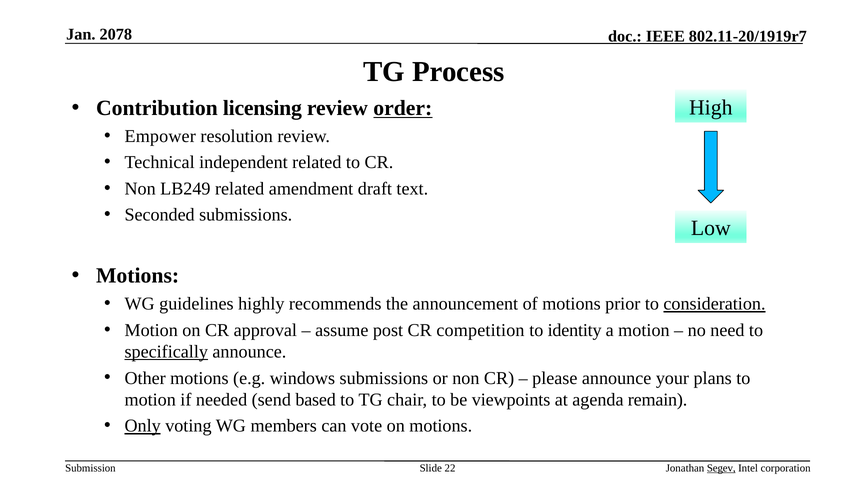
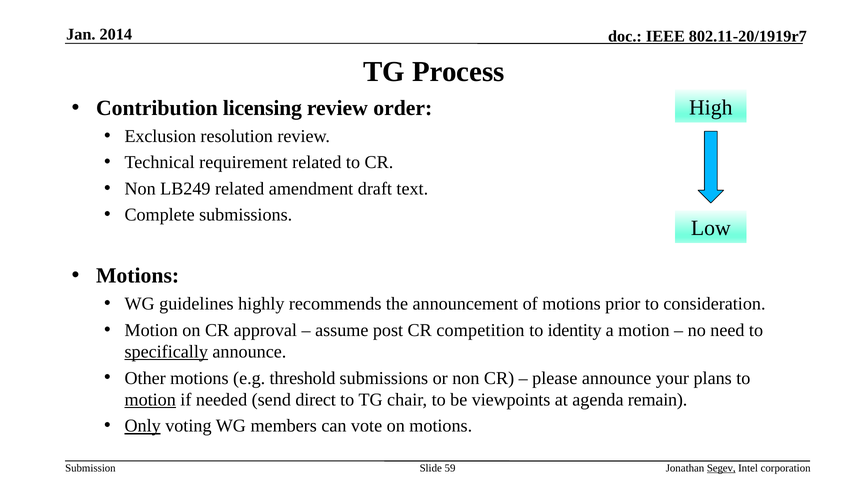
2078: 2078 -> 2014
order underline: present -> none
Empower: Empower -> Exclusion
independent: independent -> requirement
Seconded: Seconded -> Complete
consideration underline: present -> none
windows: windows -> threshold
motion at (150, 400) underline: none -> present
based: based -> direct
22: 22 -> 59
